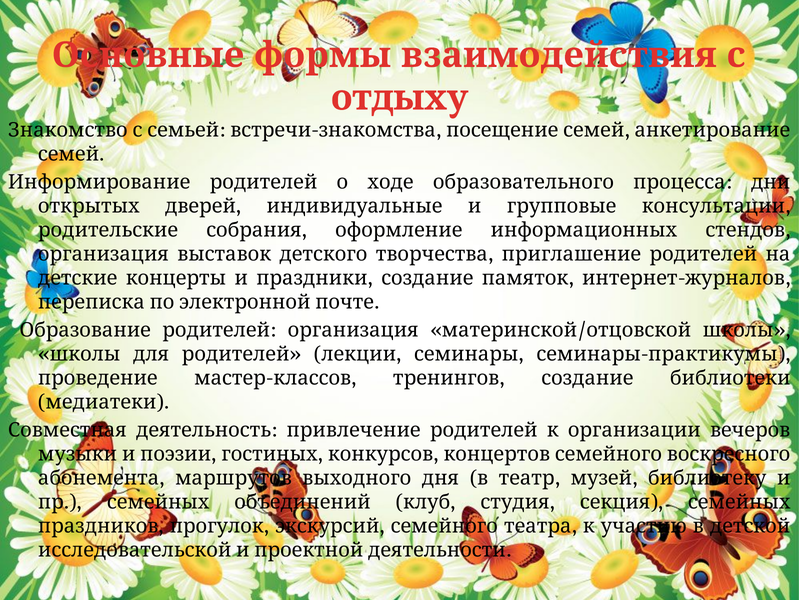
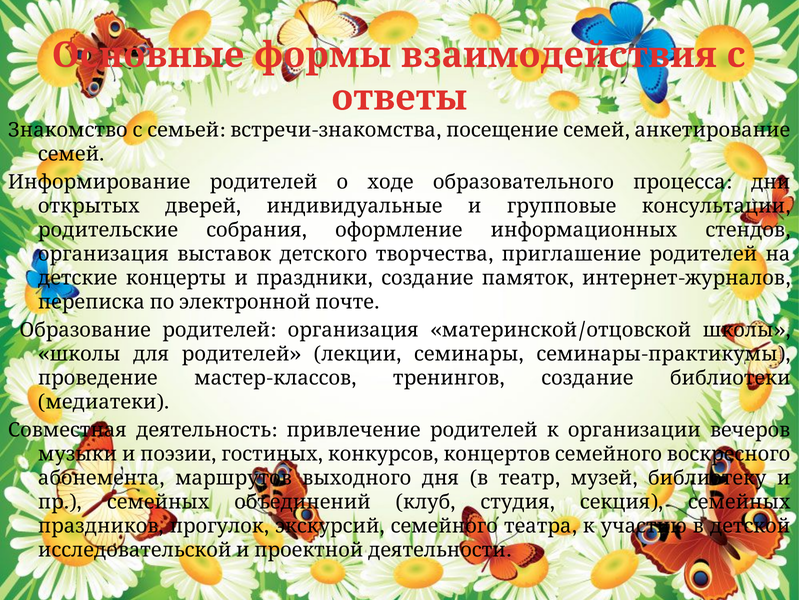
отдыху: отдыху -> ответы
